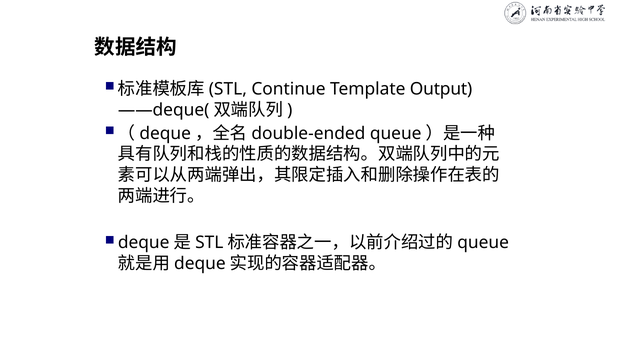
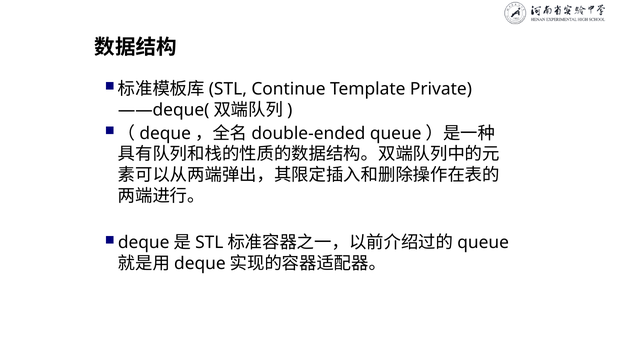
Output: Output -> Private
